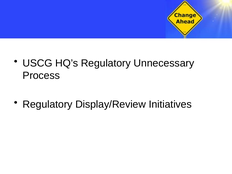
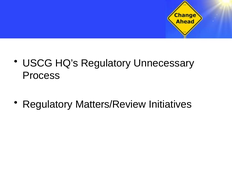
Display/Review: Display/Review -> Matters/Review
